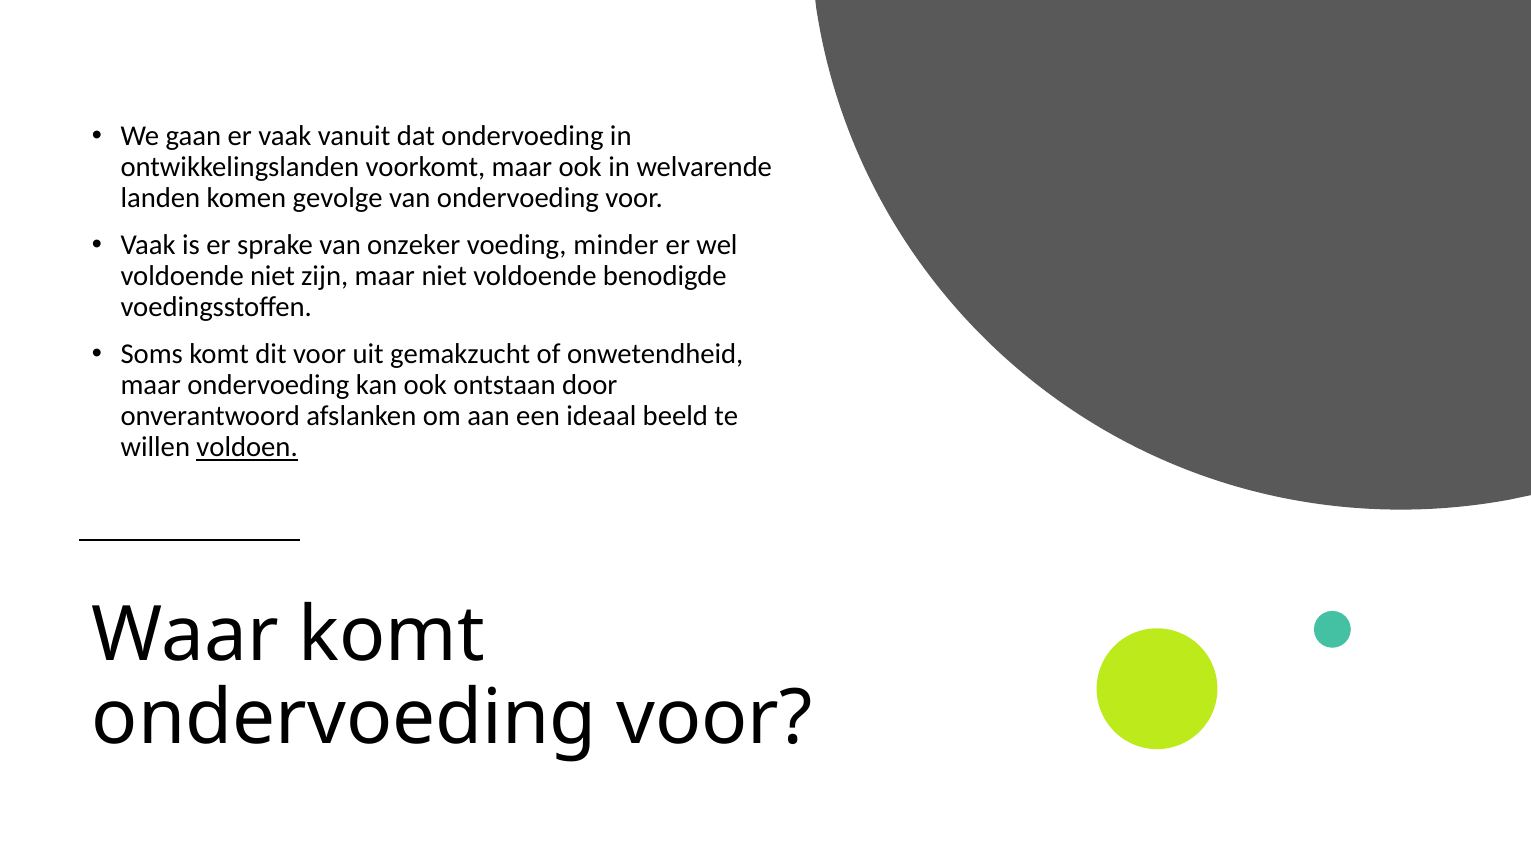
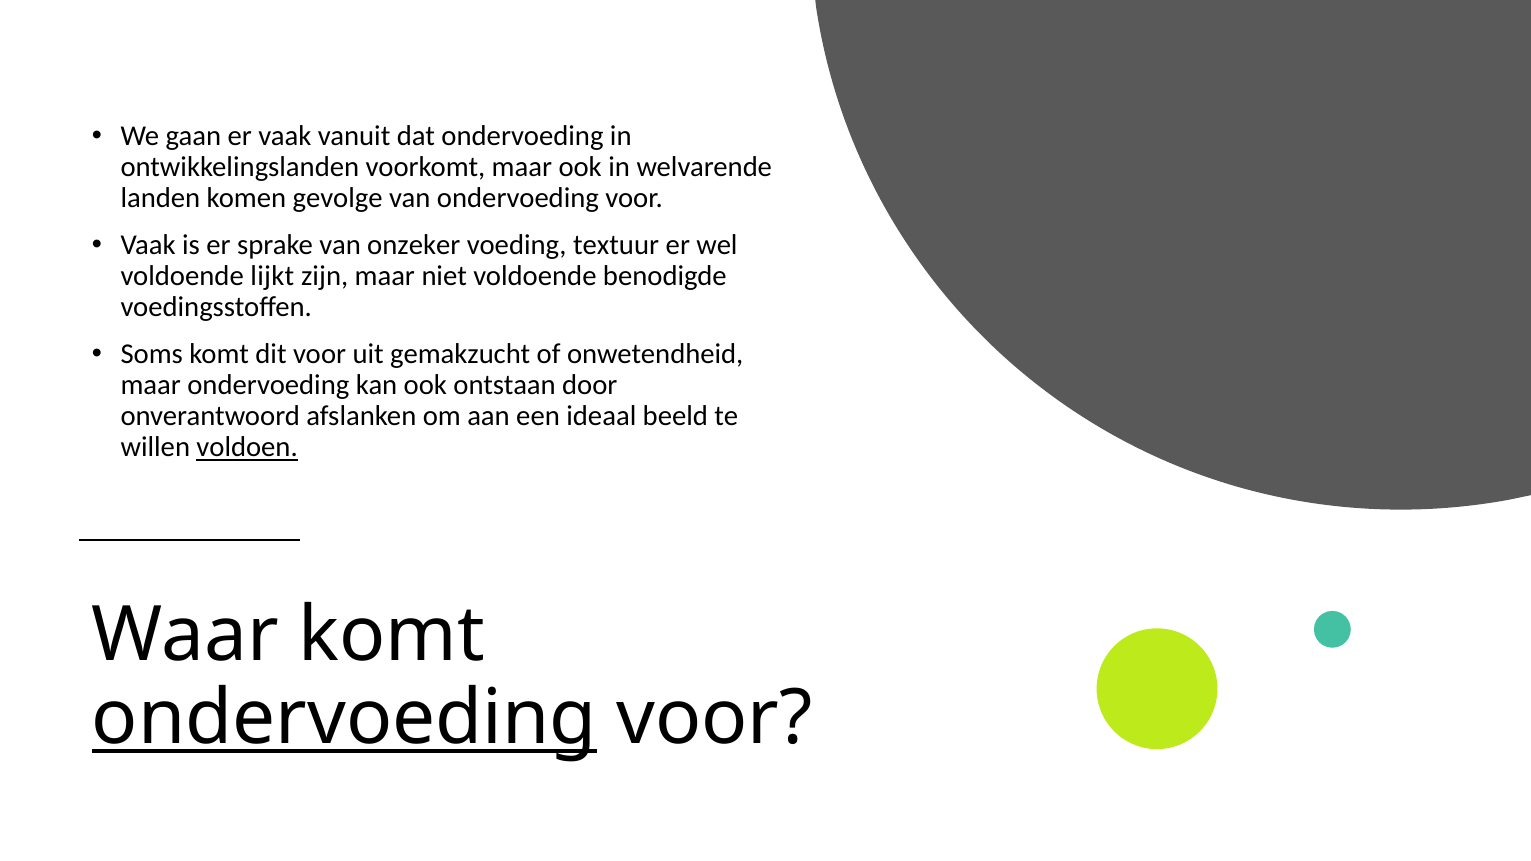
minder: minder -> textuur
voldoende niet: niet -> lijkt
ondervoeding at (344, 718) underline: none -> present
